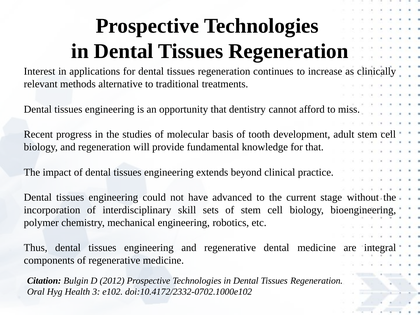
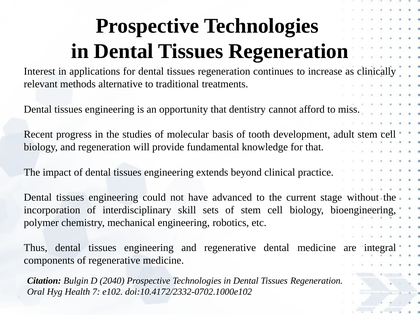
2012: 2012 -> 2040
3: 3 -> 7
